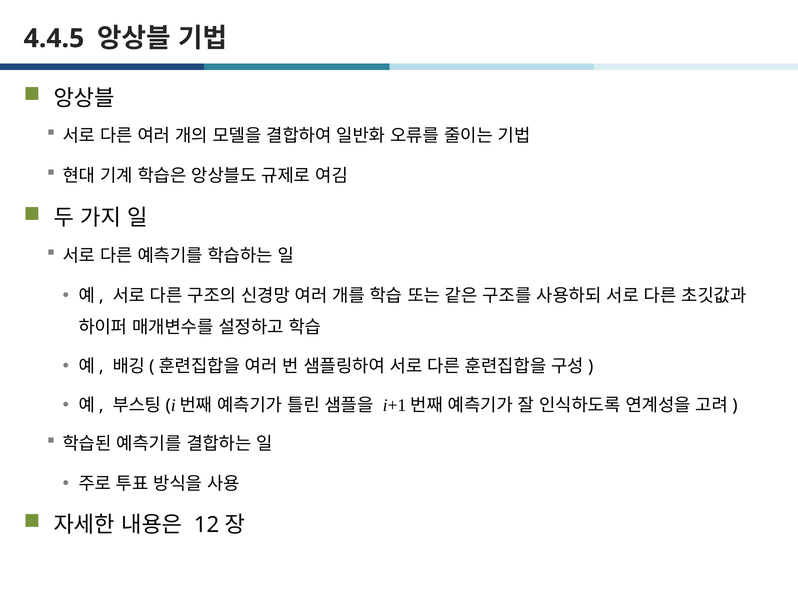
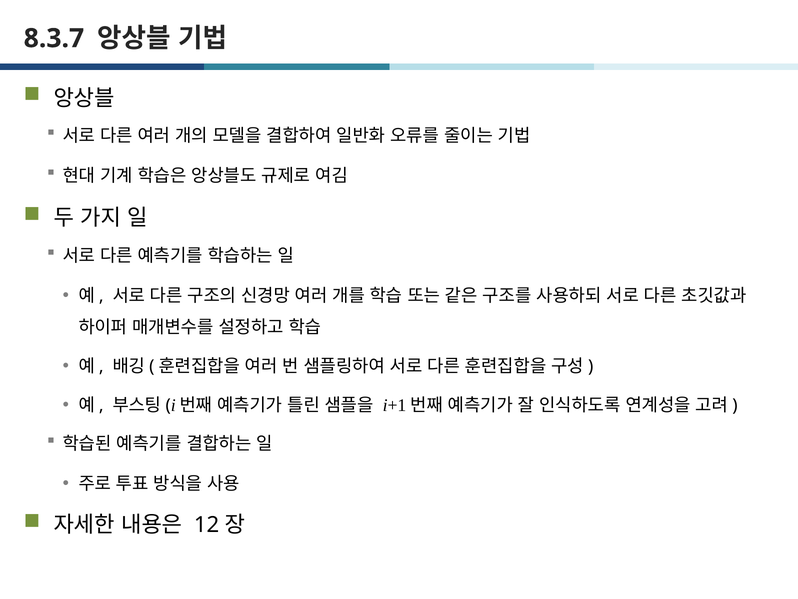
4.4.5: 4.4.5 -> 8.3.7
